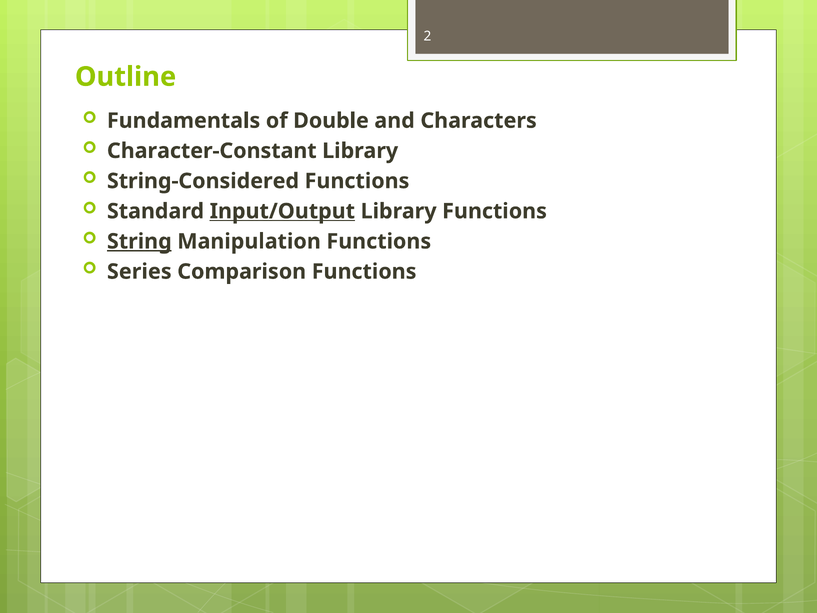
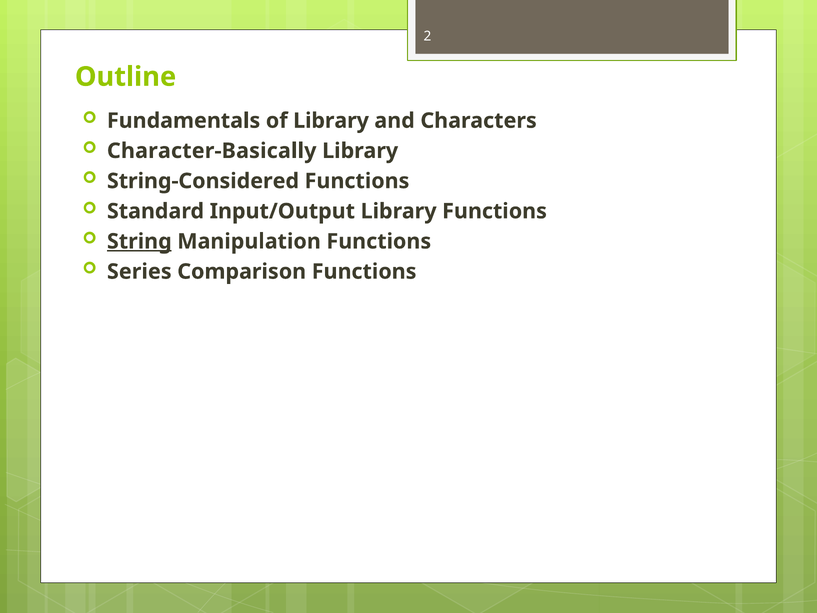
of Double: Double -> Library
Character-Constant: Character-Constant -> Character-Basically
Input/Output underline: present -> none
